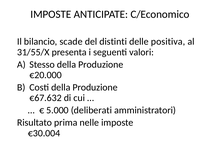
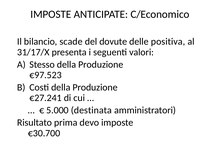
distinti: distinti -> dovute
31/55/X: 31/55/X -> 31/17/X
€20.000: €20.000 -> €97.523
€67.632: €67.632 -> €27.241
deliberati: deliberati -> destinata
nelle: nelle -> devo
€30.004: €30.004 -> €30.700
